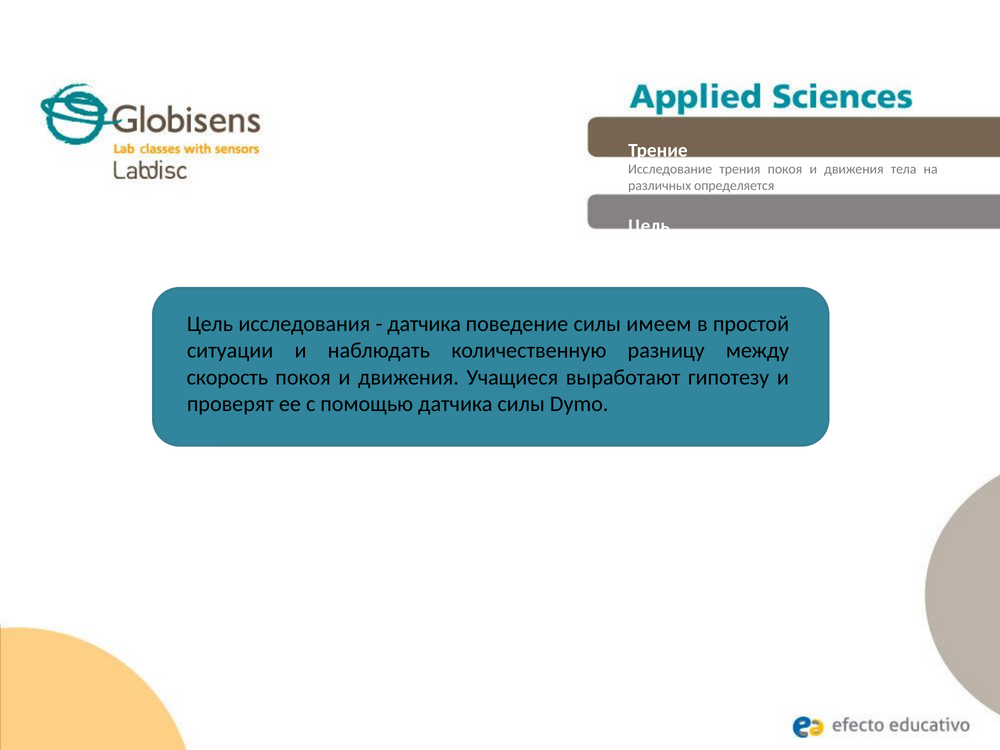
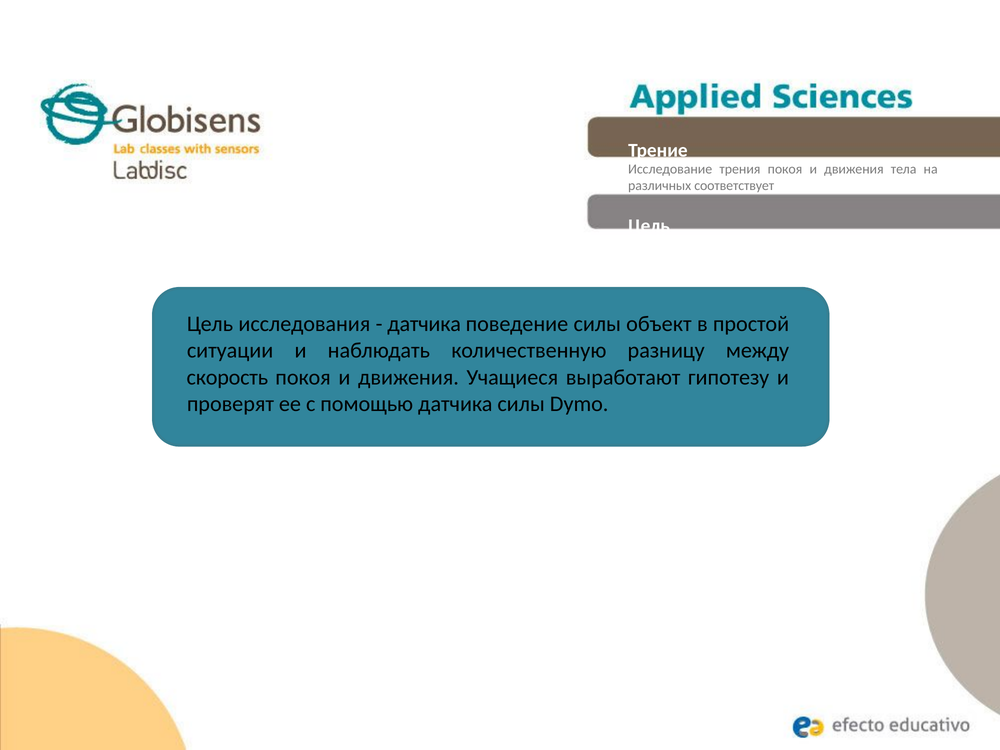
определяется: определяется -> соответствует
имеем: имеем -> объект
